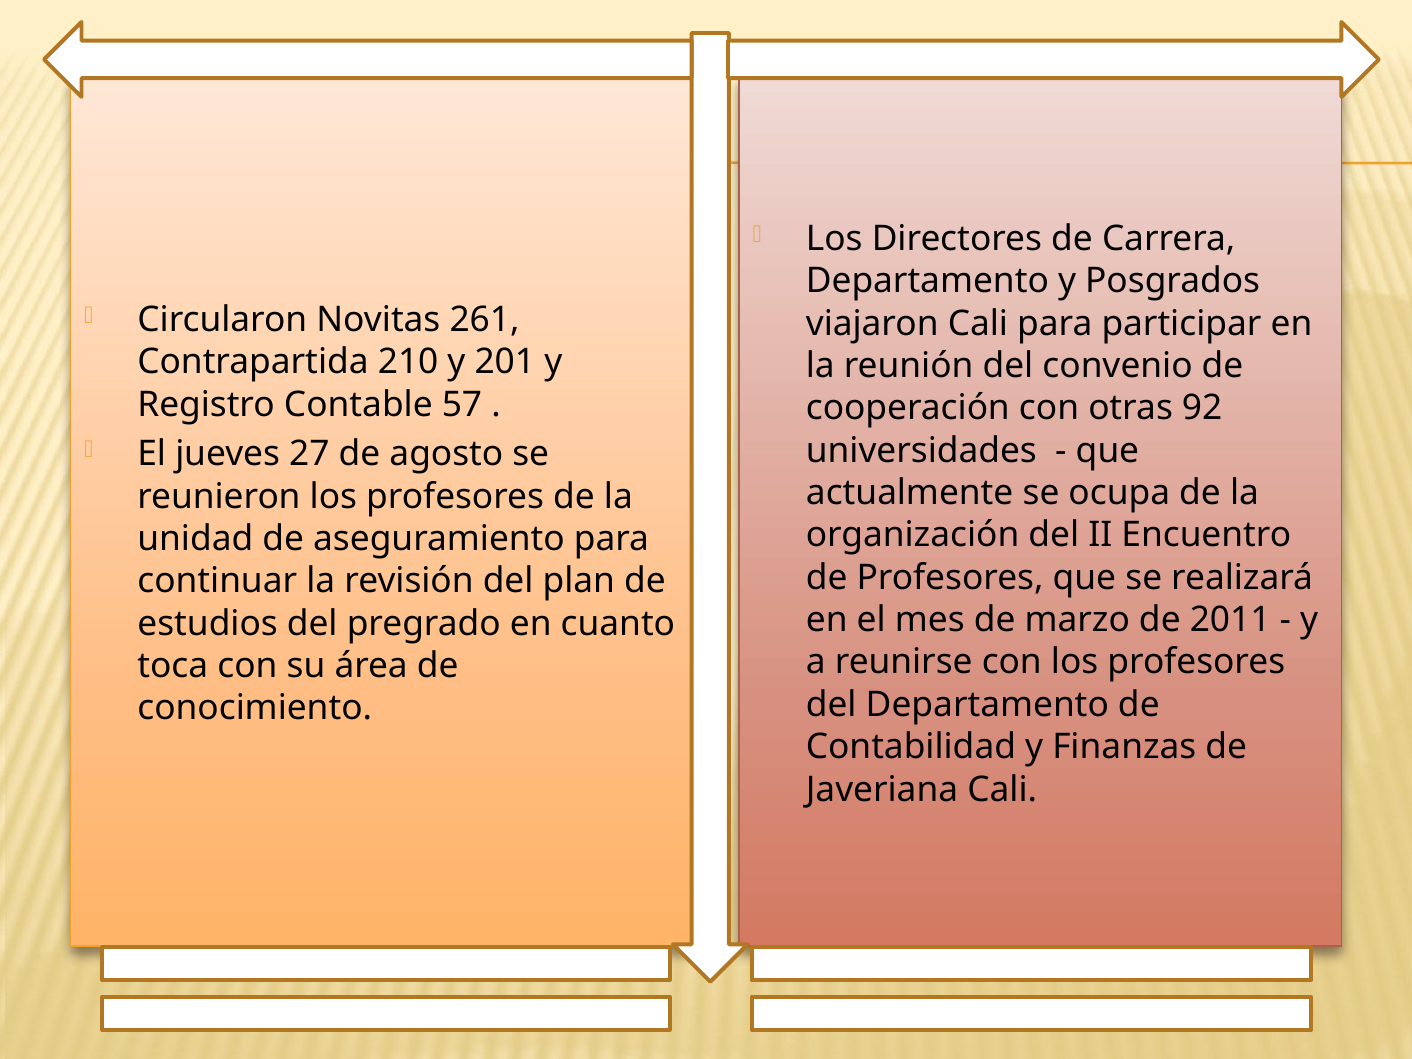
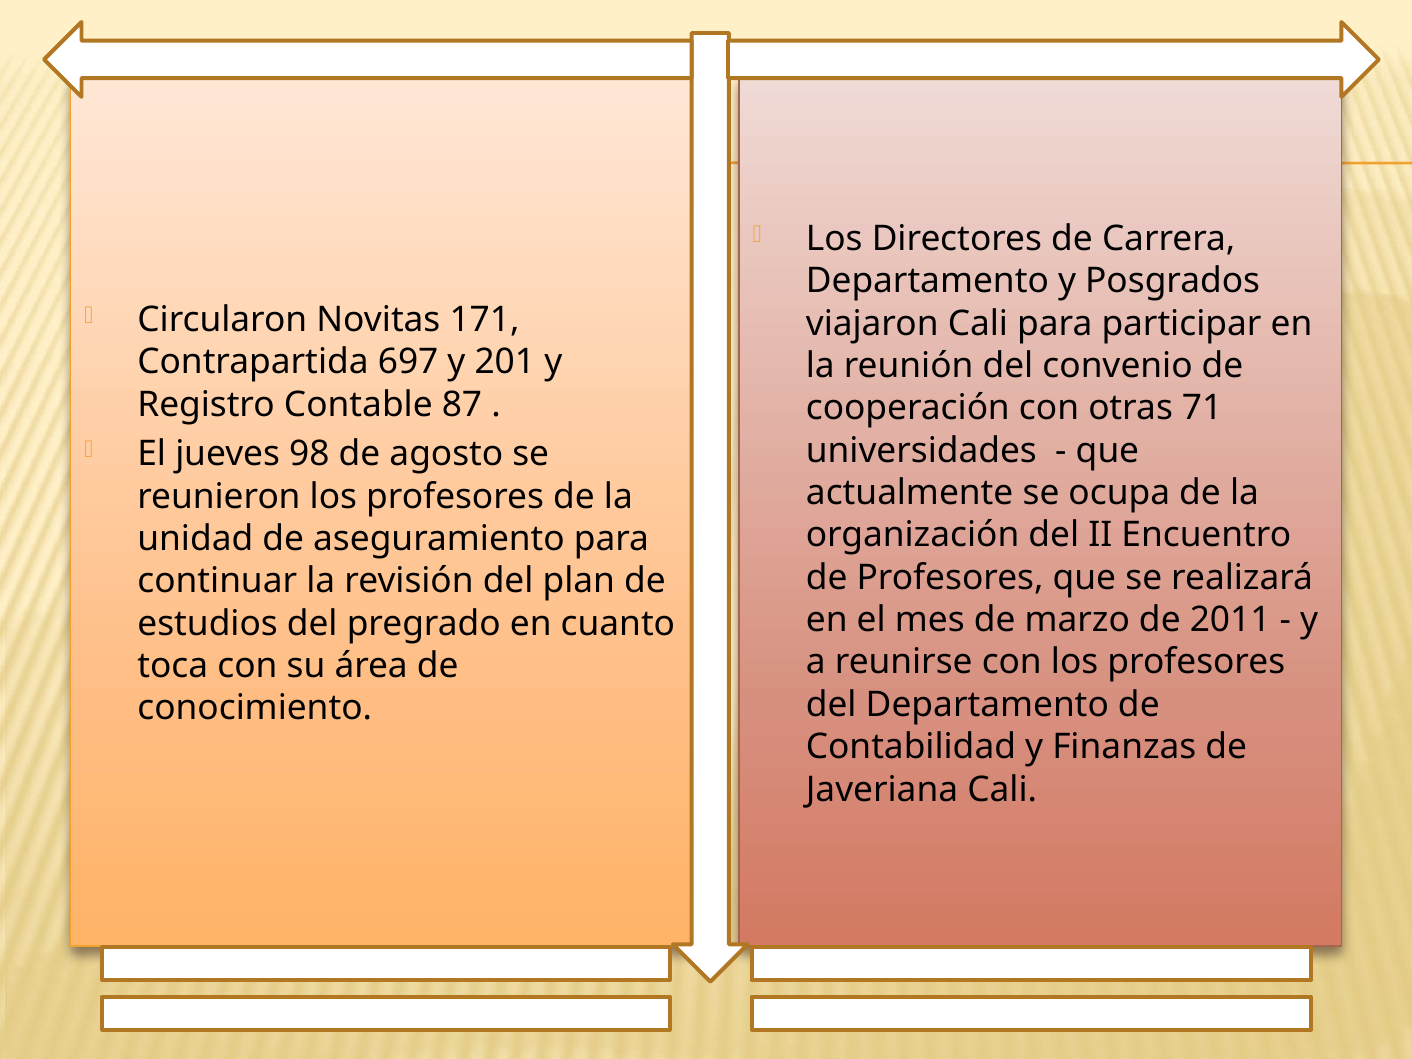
261: 261 -> 171
210: 210 -> 697
57: 57 -> 87
92: 92 -> 71
27: 27 -> 98
